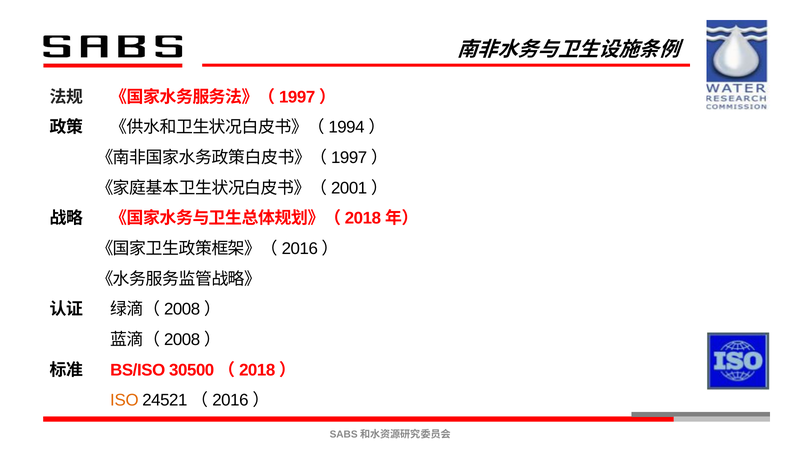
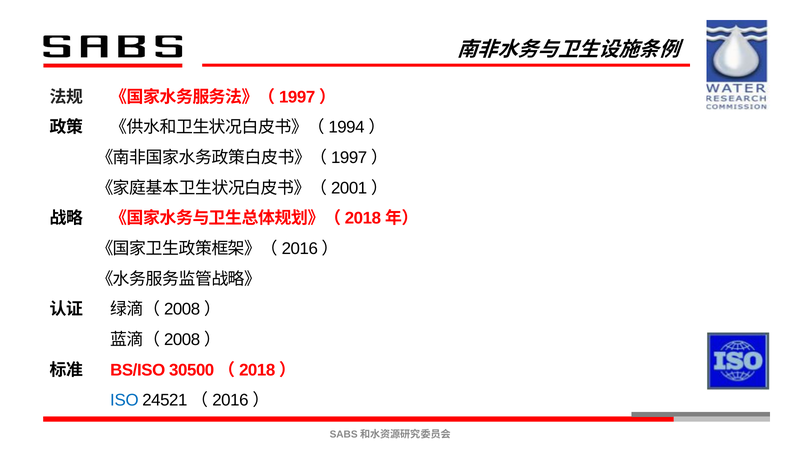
ISO colour: orange -> blue
